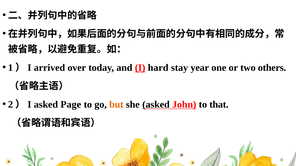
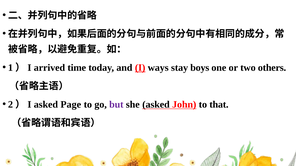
over: over -> time
hard: hard -> ways
year: year -> boys
but colour: orange -> purple
